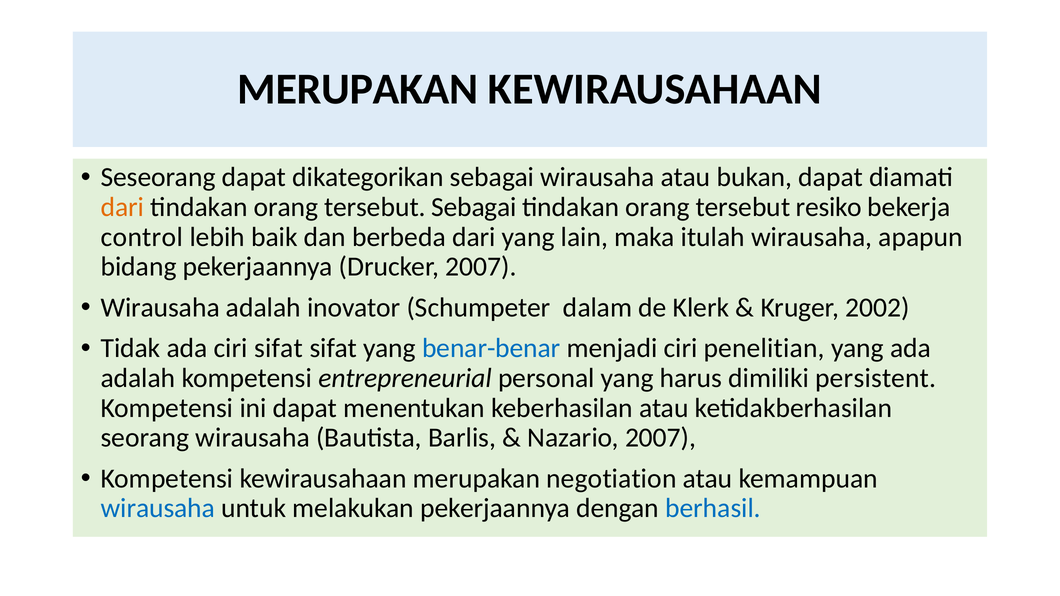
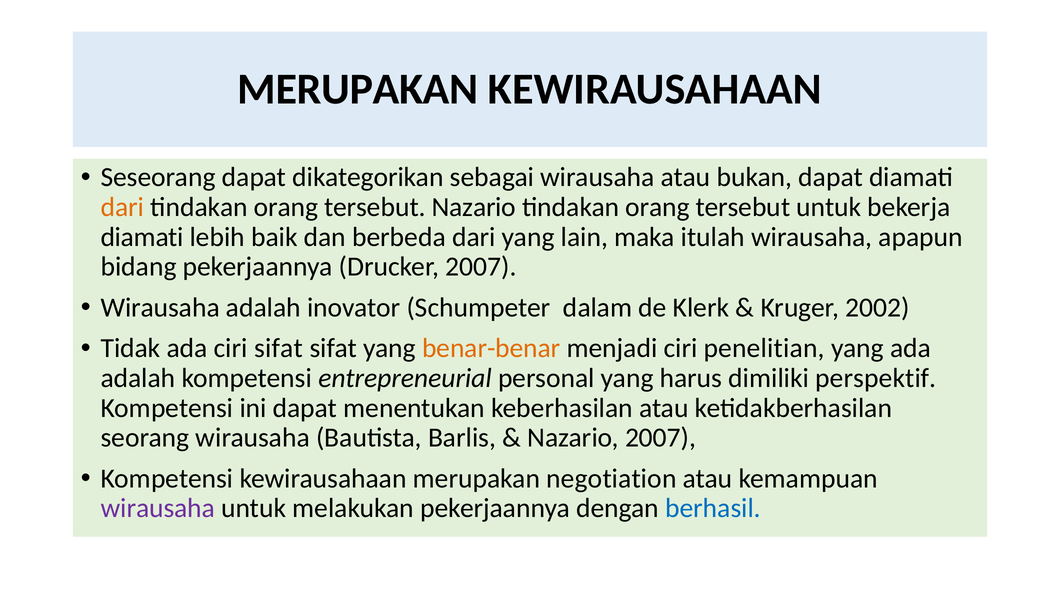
tersebut Sebagai: Sebagai -> Nazario
tersebut resiko: resiko -> untuk
control at (142, 237): control -> diamati
benar-benar colour: blue -> orange
persistent: persistent -> perspektif
wirausaha at (158, 509) colour: blue -> purple
